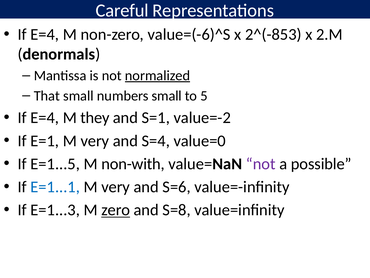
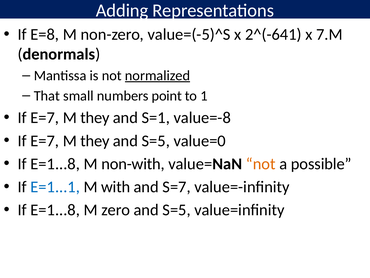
Careful: Careful -> Adding
E=4 at (45, 34): E=4 -> E=8
value=(-6)^S: value=(-6)^S -> value=(-5)^S
2^(-853: 2^(-853 -> 2^(-641
2.M: 2.M -> 7.M
numbers small: small -> point
5: 5 -> 1
E=4 at (45, 118): E=4 -> E=7
value=-2: value=-2 -> value=-8
E=1 at (45, 141): E=1 -> E=7
very at (95, 141): very -> they
S=4 at (156, 141): S=4 -> S=5
E=1...5 at (55, 164): E=1...5 -> E=1...8
not at (261, 164) colour: purple -> orange
very at (116, 187): very -> with
S=6: S=6 -> S=7
E=1...3 at (55, 210): E=1...3 -> E=1...8
zero underline: present -> none
S=8 at (177, 210): S=8 -> S=5
